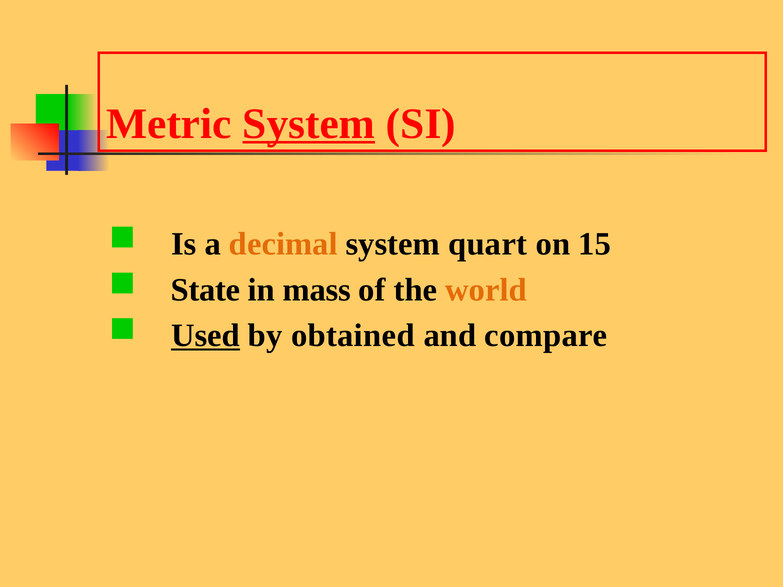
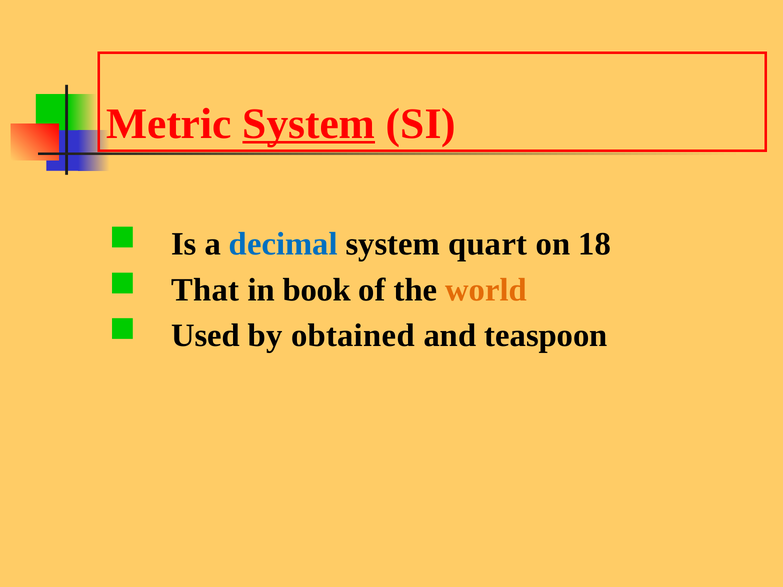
decimal colour: orange -> blue
15: 15 -> 18
State: State -> That
mass: mass -> book
Used underline: present -> none
compare: compare -> teaspoon
